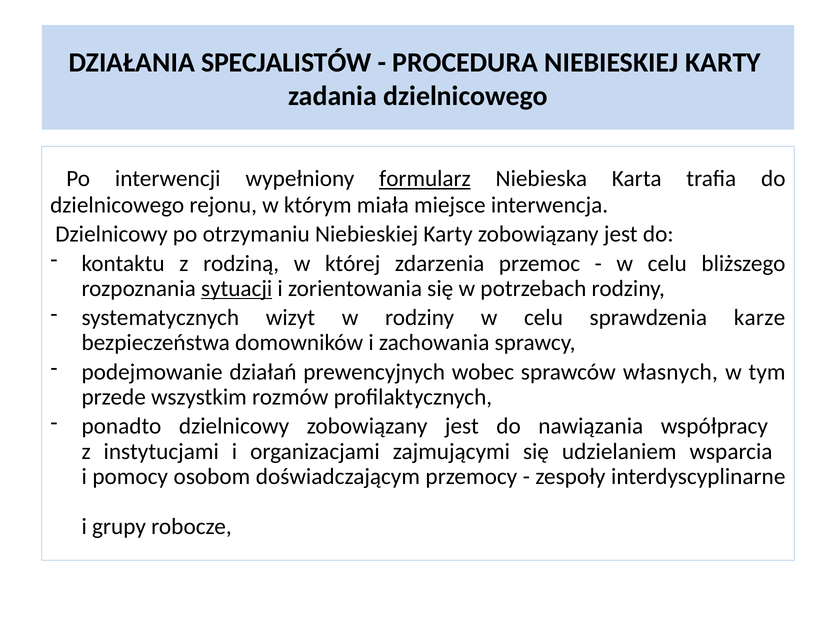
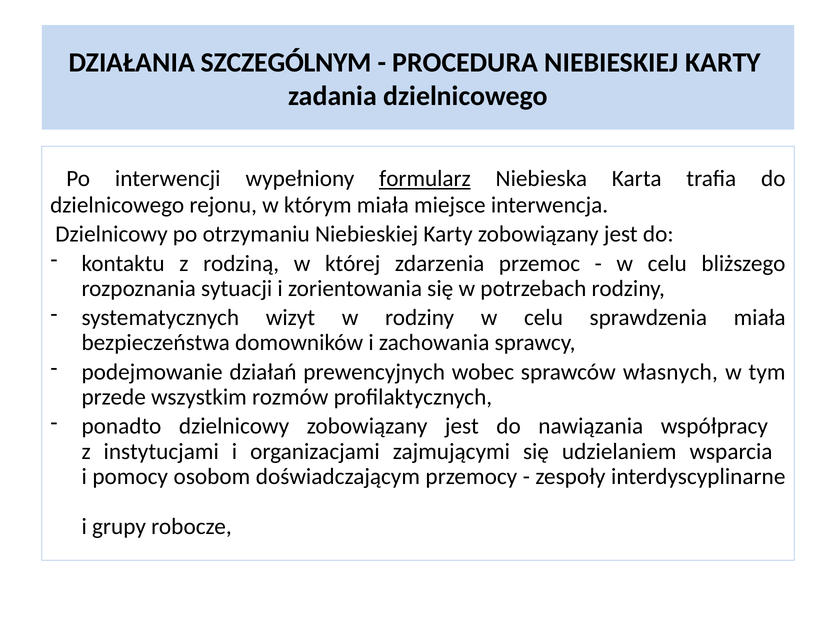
SPECJALISTÓW: SPECJALISTÓW -> SZCZEGÓLNYM
sytuacji underline: present -> none
sprawdzenia karze: karze -> miała
